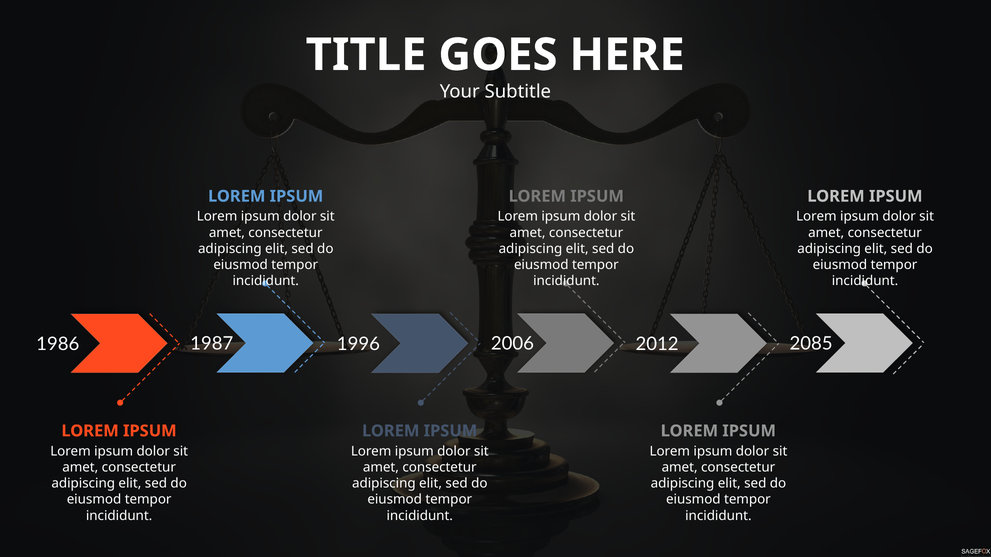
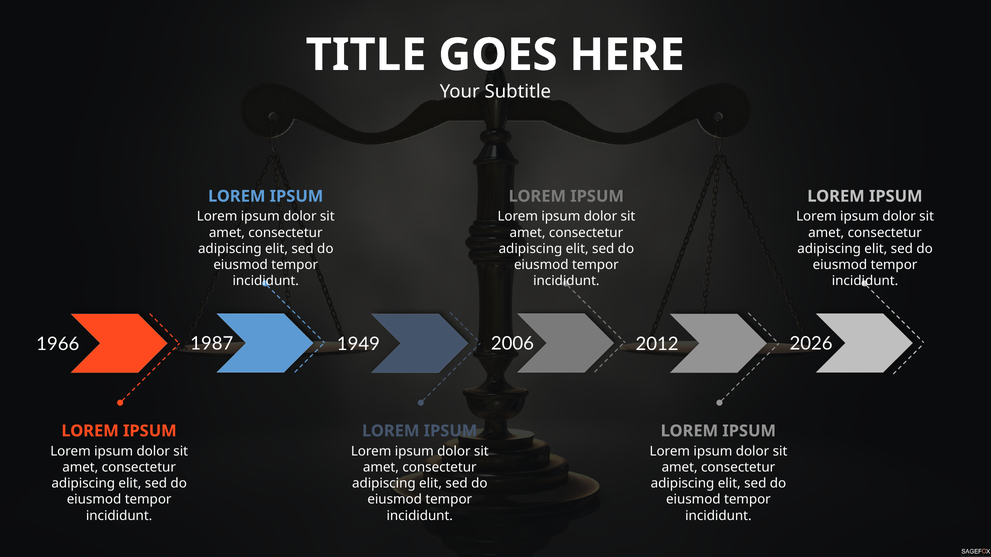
1986: 1986 -> 1966
1996: 1996 -> 1949
2085: 2085 -> 2026
